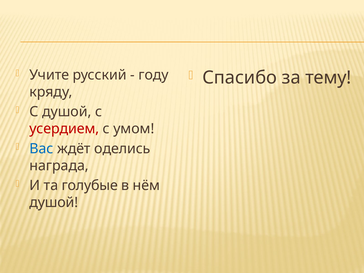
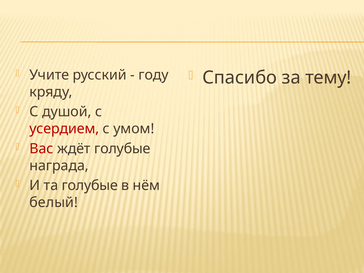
Вас colour: blue -> red
ждёт оделись: оделись -> голубые
душой at (54, 202): душой -> белый
